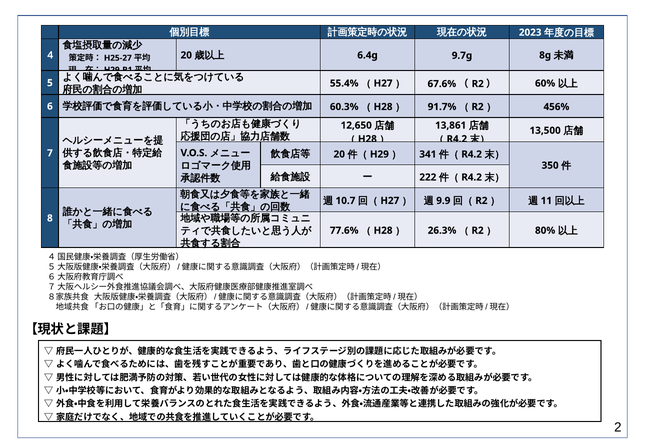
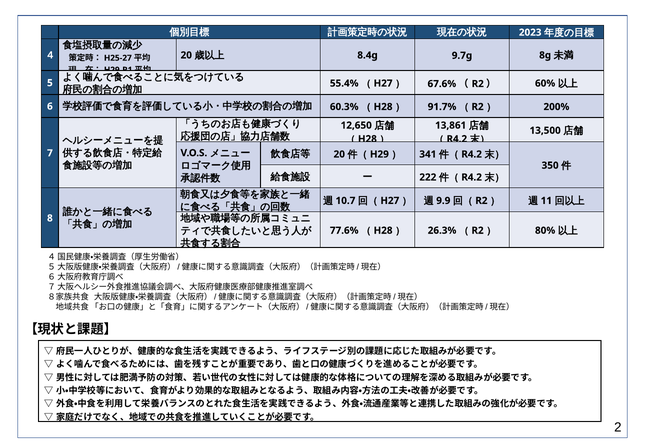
6.4g: 6.4g -> 8.4g
456%: 456% -> 200%
